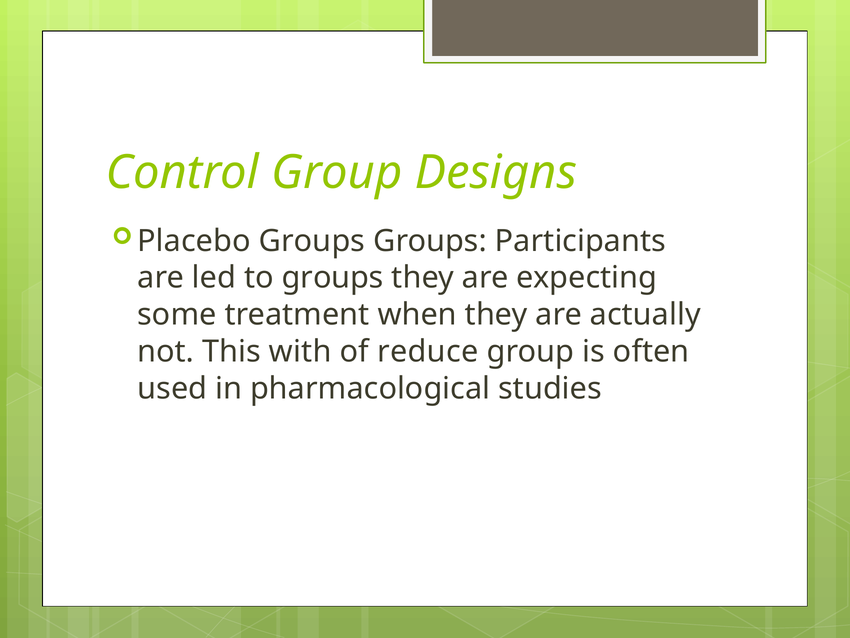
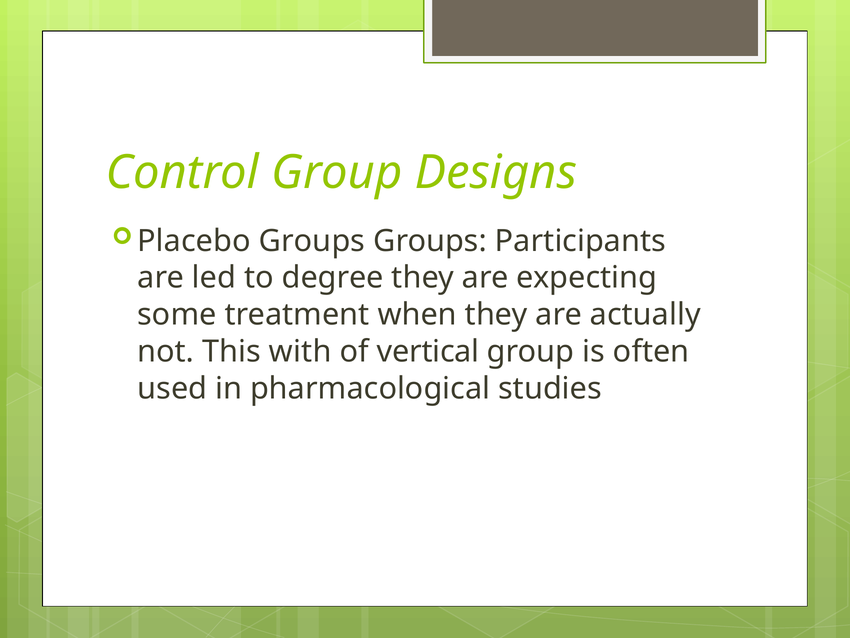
to groups: groups -> degree
reduce: reduce -> vertical
